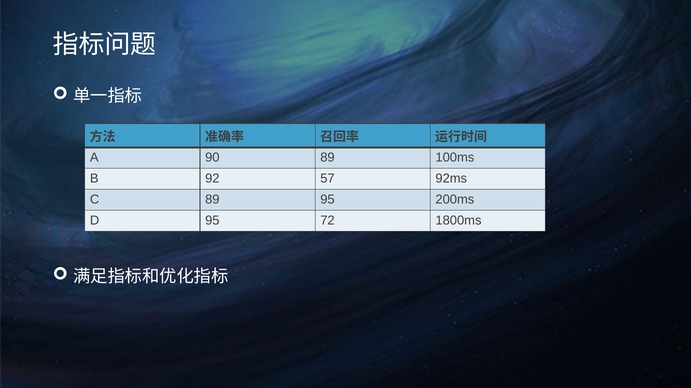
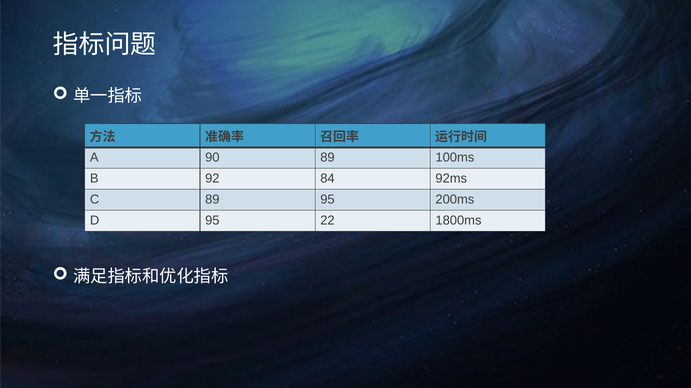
57: 57 -> 84
72: 72 -> 22
